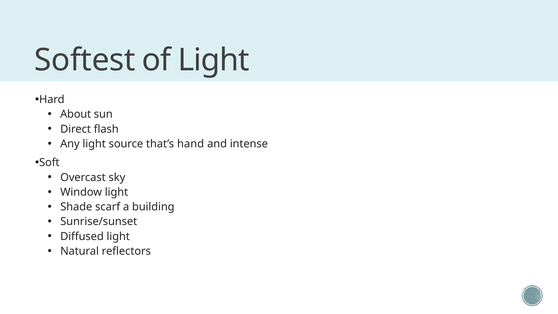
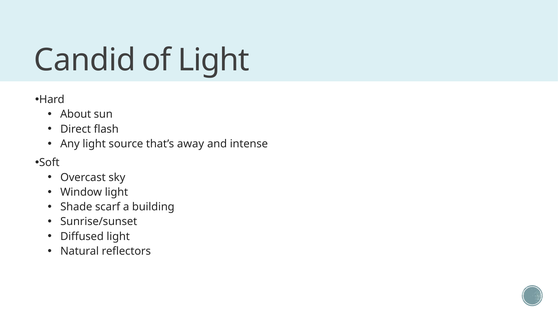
Softest: Softest -> Candid
hand: hand -> away
